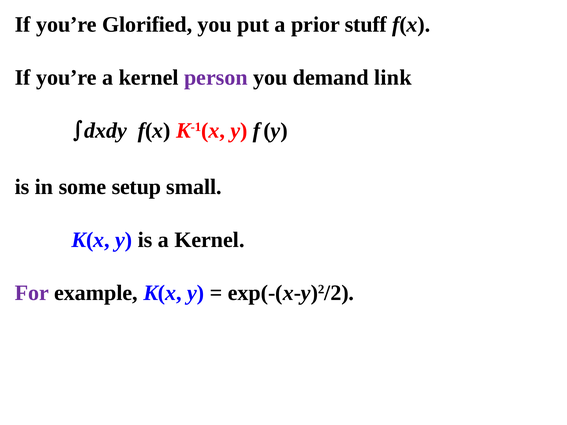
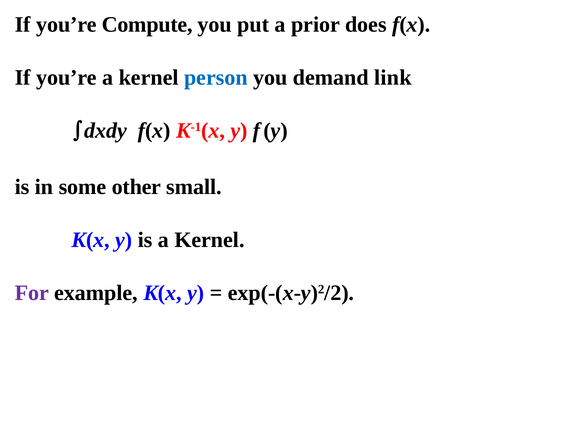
Glorified: Glorified -> Compute
stuff: stuff -> does
person colour: purple -> blue
setup: setup -> other
